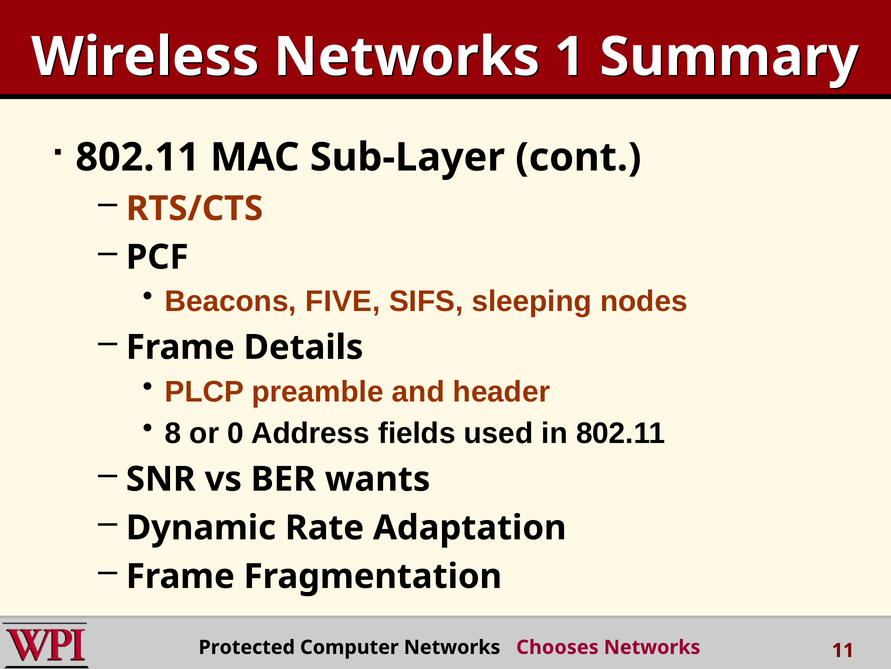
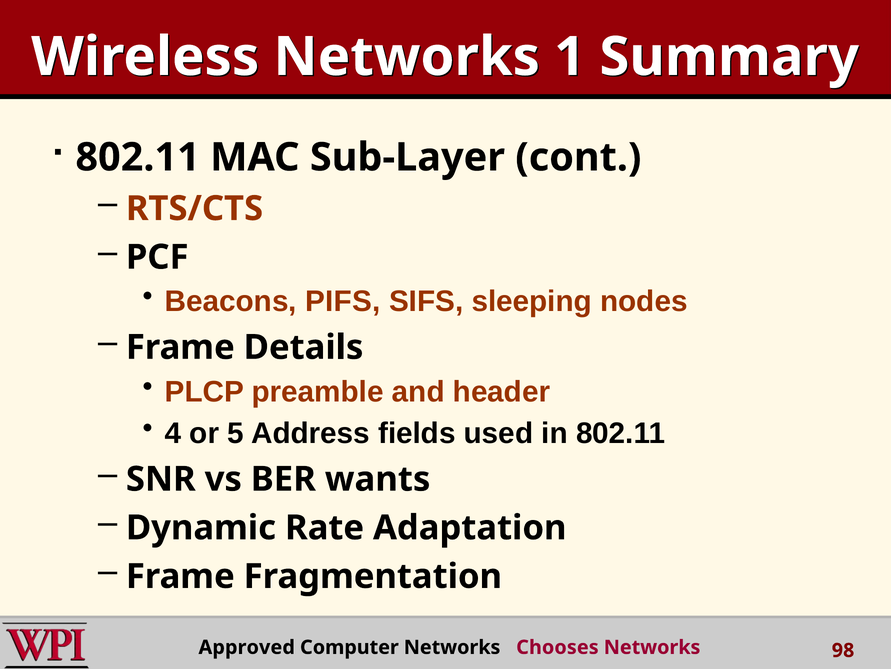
FIVE: FIVE -> PIFS
8: 8 -> 4
0: 0 -> 5
Protected: Protected -> Approved
11: 11 -> 98
